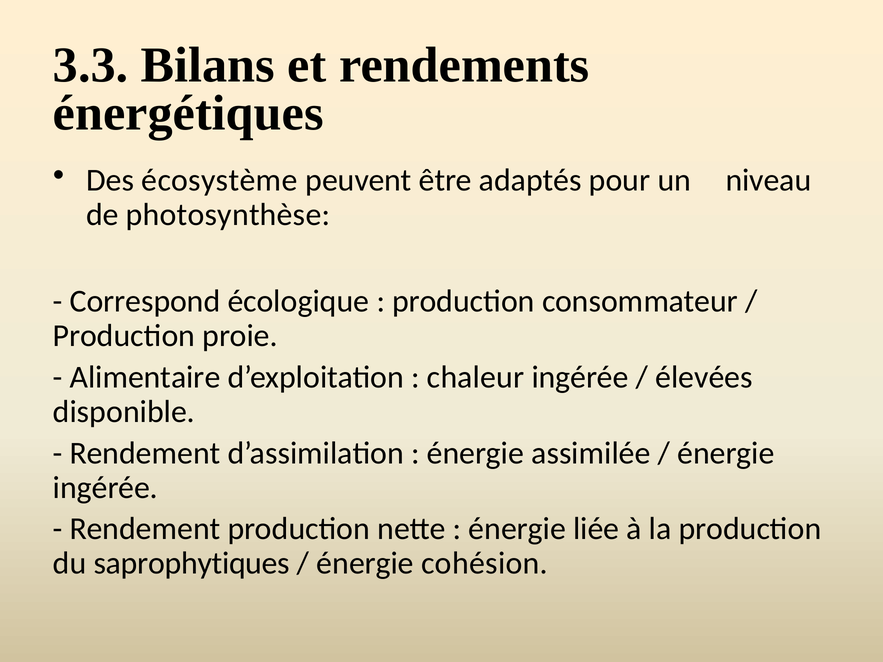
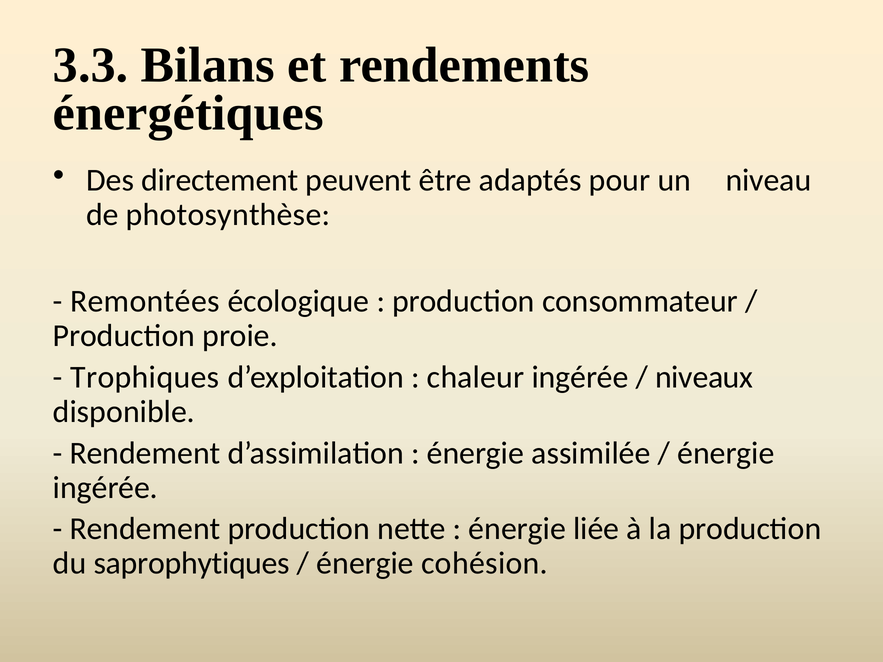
écosystème: écosystème -> directement
Correspond: Correspond -> Remontées
Alimentaire: Alimentaire -> Trophiques
élevées: élevées -> niveaux
